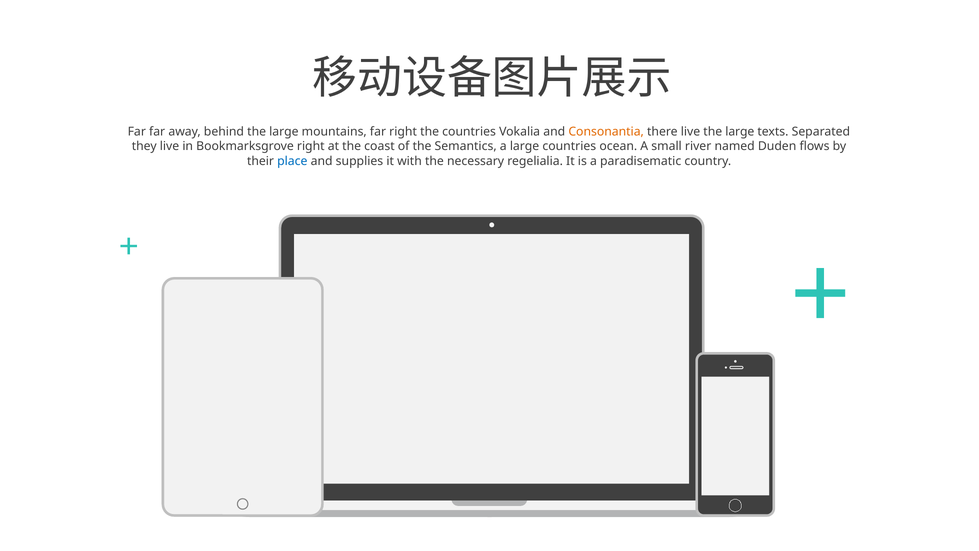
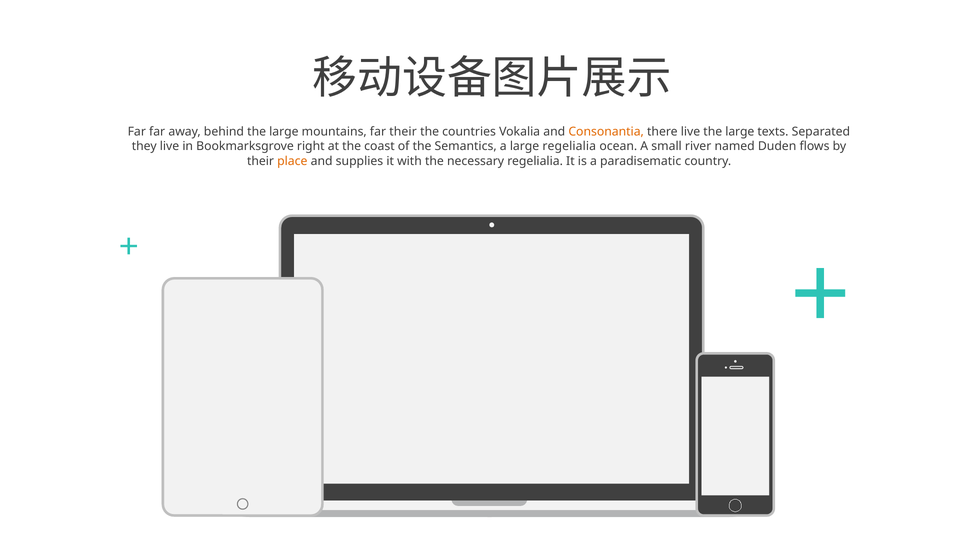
far right: right -> their
large countries: countries -> regelialia
place colour: blue -> orange
